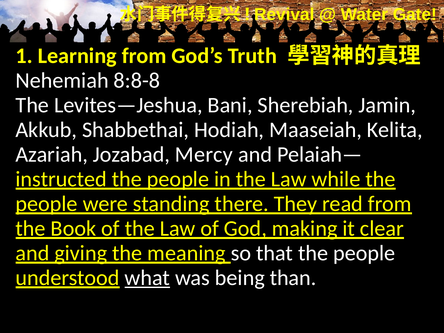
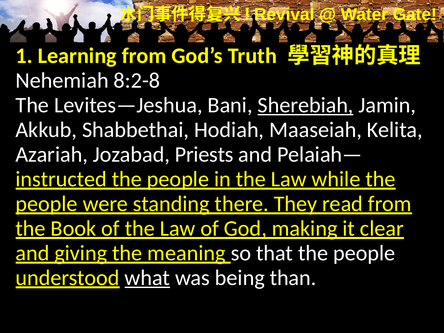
8:8-8: 8:8-8 -> 8:2-8
Sherebiah underline: none -> present
Mercy: Mercy -> Priests
